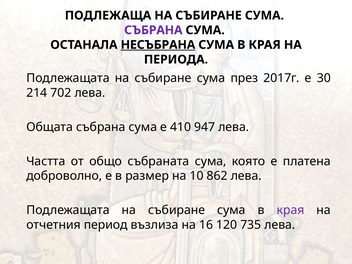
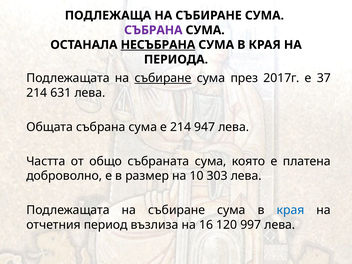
събиране at (163, 78) underline: none -> present
30: 30 -> 37
702: 702 -> 631
е 410: 410 -> 214
862: 862 -> 303
края at (291, 210) colour: purple -> blue
735: 735 -> 997
